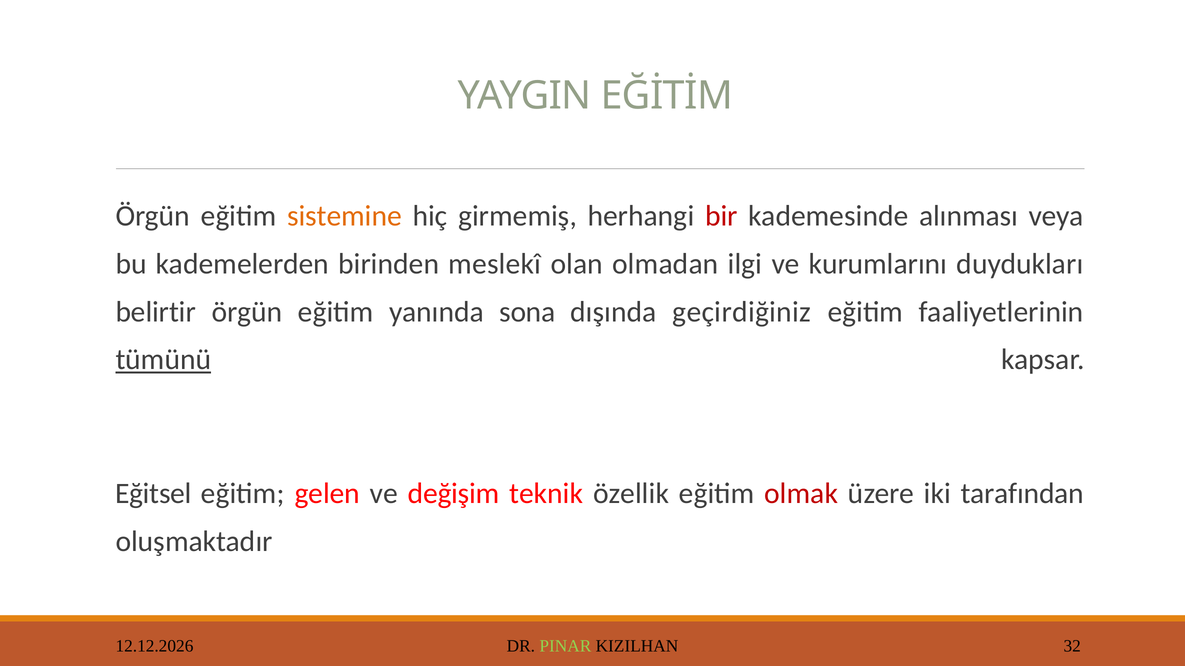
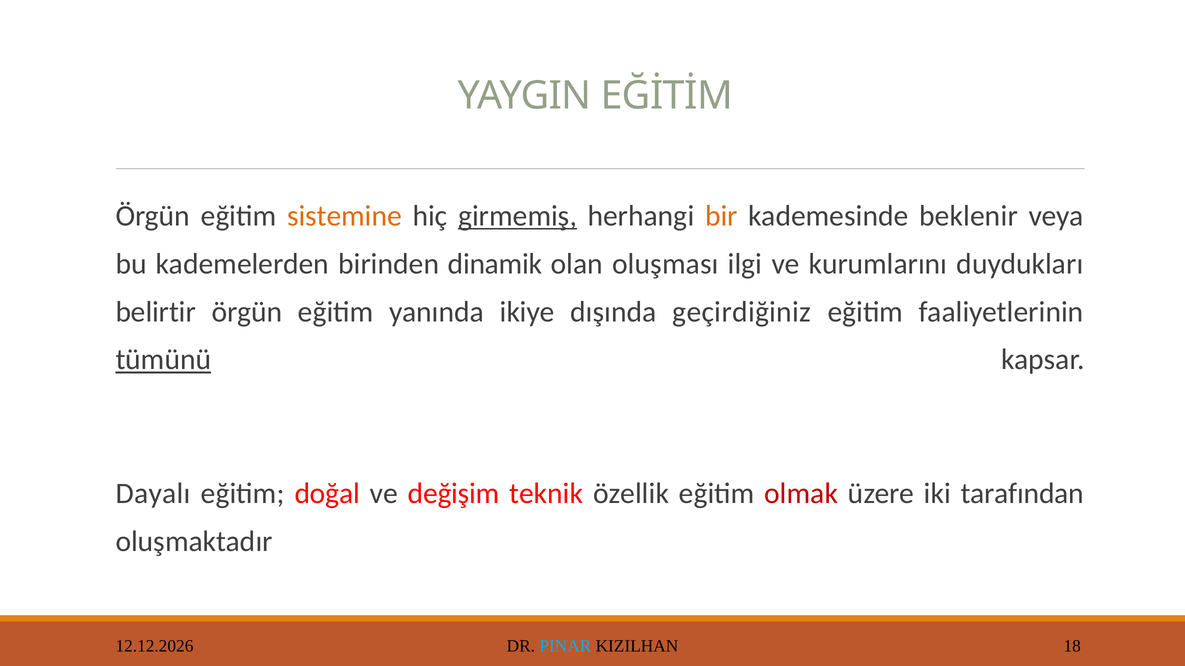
girmemiş underline: none -> present
bir colour: red -> orange
alınması: alınması -> beklenir
meslekî: meslekî -> dinamik
olmadan: olmadan -> oluşması
sona: sona -> ikiye
Eğitsel: Eğitsel -> Dayalı
gelen: gelen -> doğal
PINAR colour: light green -> light blue
32: 32 -> 18
